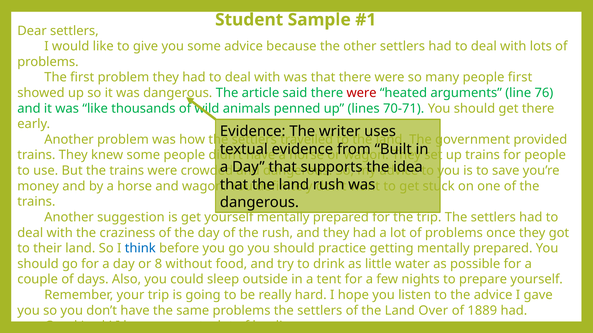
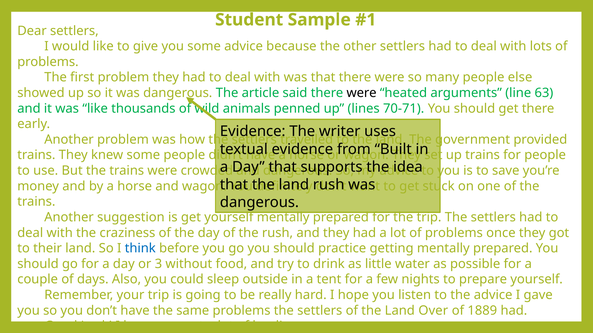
people first: first -> else
were at (362, 93) colour: red -> black
76: 76 -> 63
8: 8 -> 3
